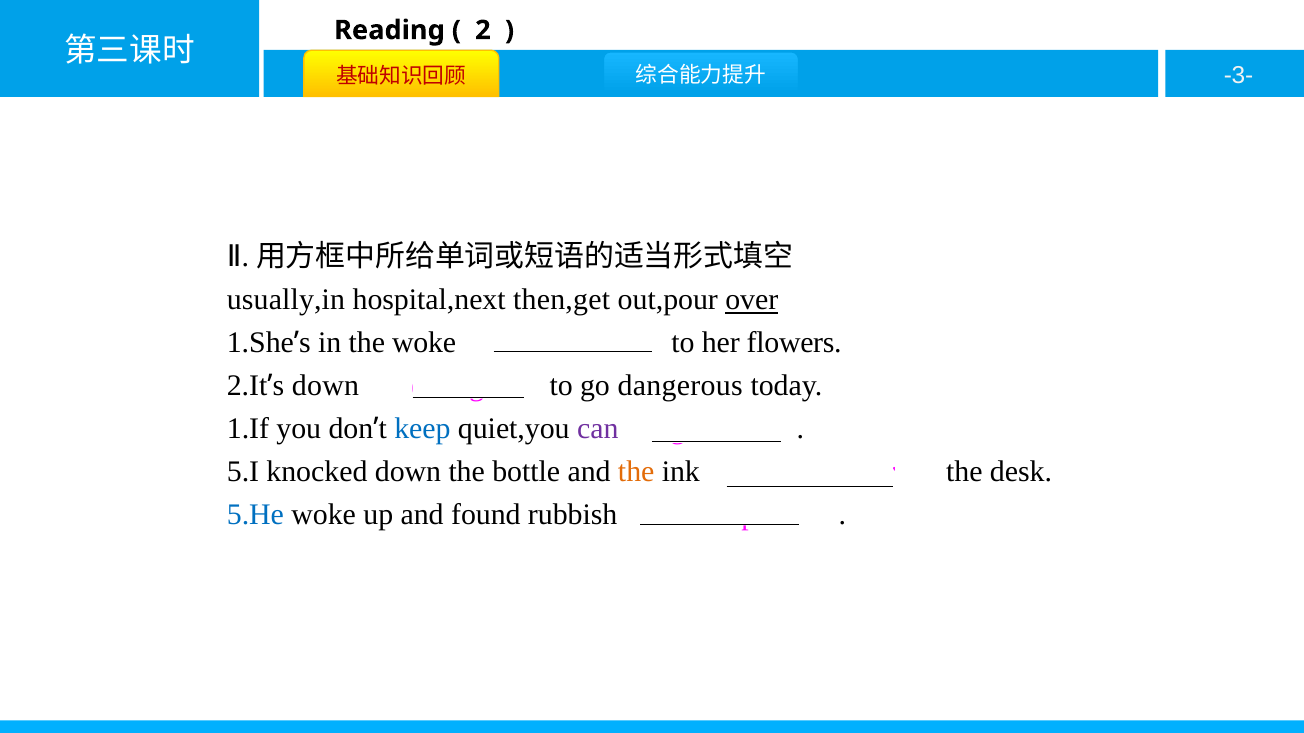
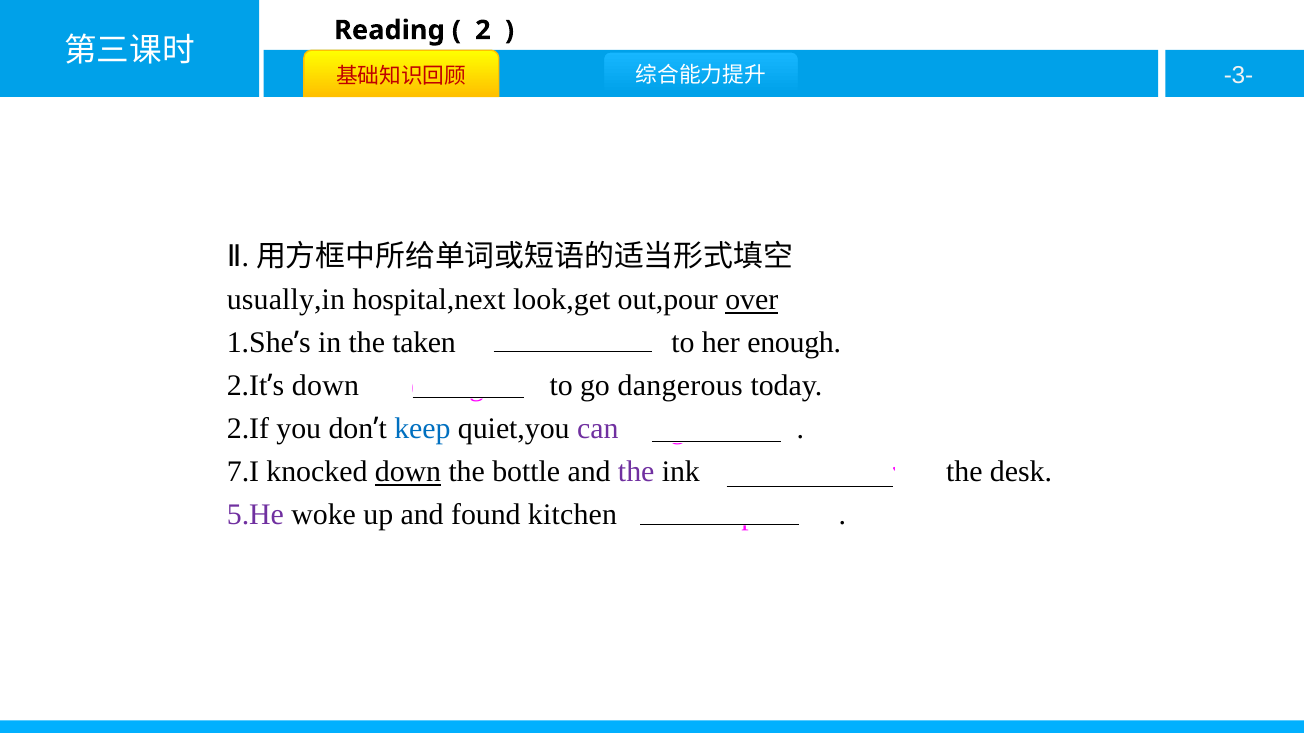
then,get: then,get -> look,get
the woke: woke -> taken
her flowers: flowers -> enough
1.If: 1.If -> 2.If
5.I: 5.I -> 7.I
down at (408, 472) underline: none -> present
the at (636, 472) colour: orange -> purple
5.He colour: blue -> purple
rubbish: rubbish -> kitchen
